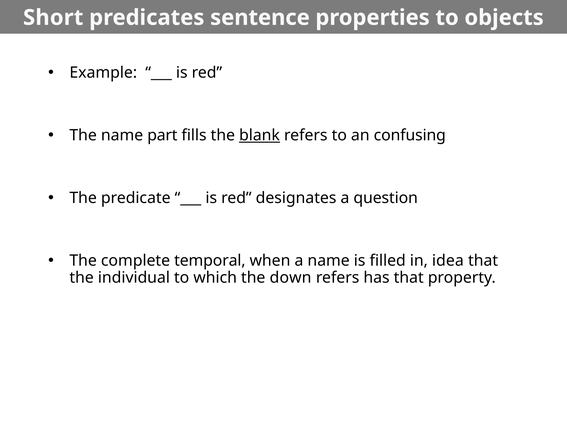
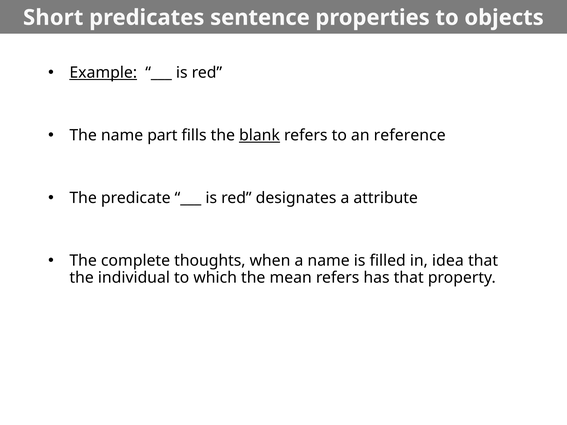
Example underline: none -> present
confusing: confusing -> reference
question: question -> attribute
temporal: temporal -> thoughts
down: down -> mean
